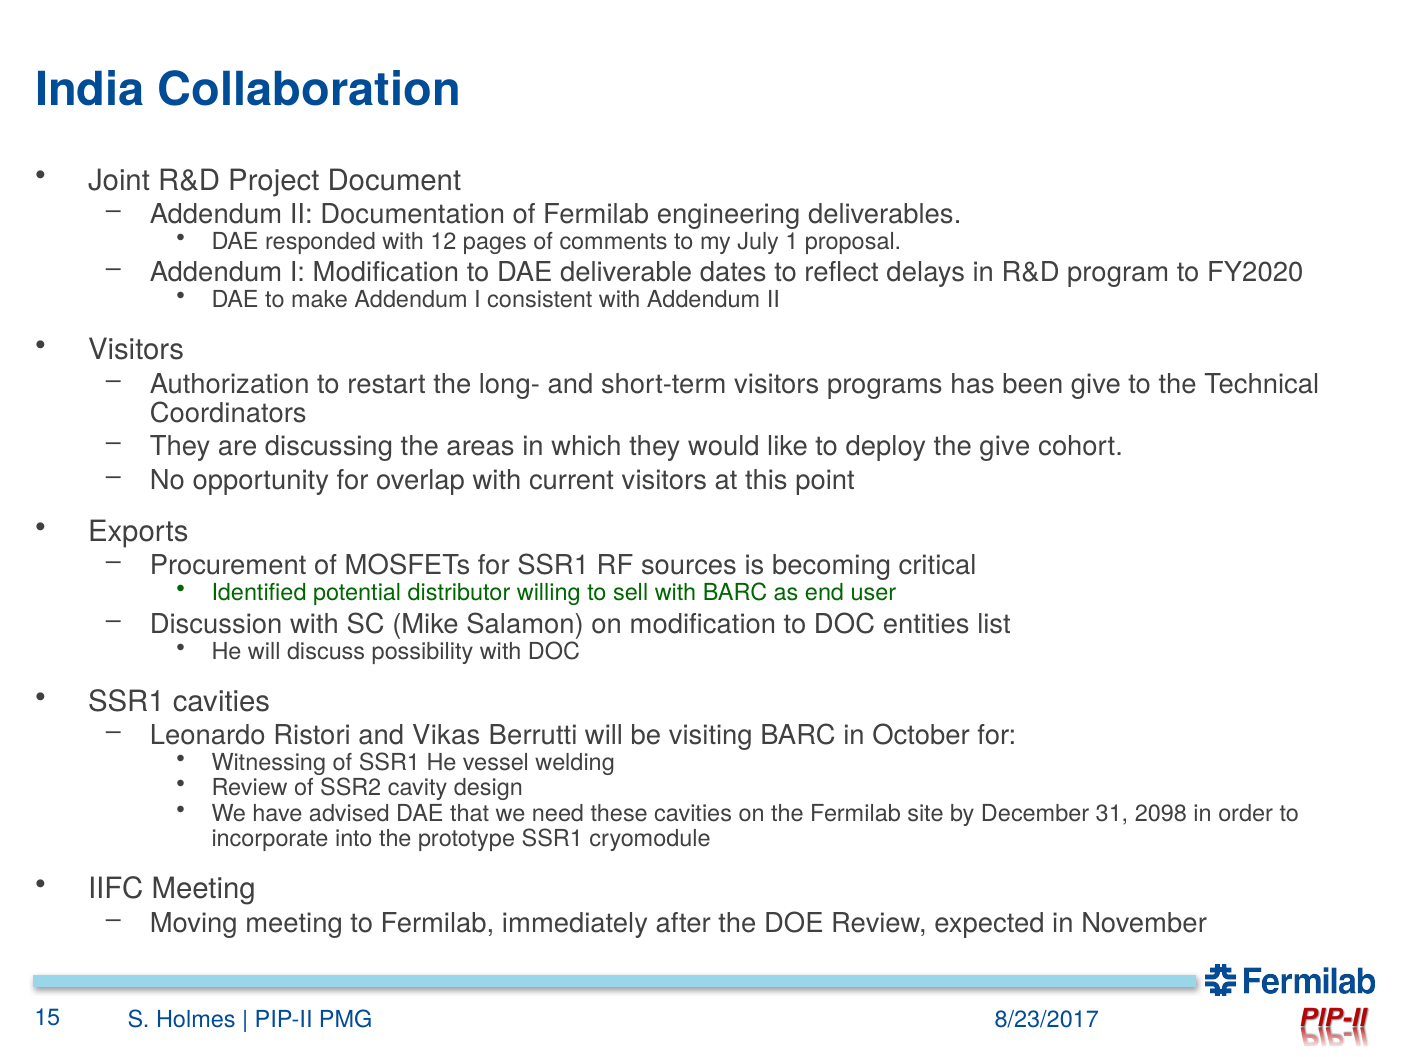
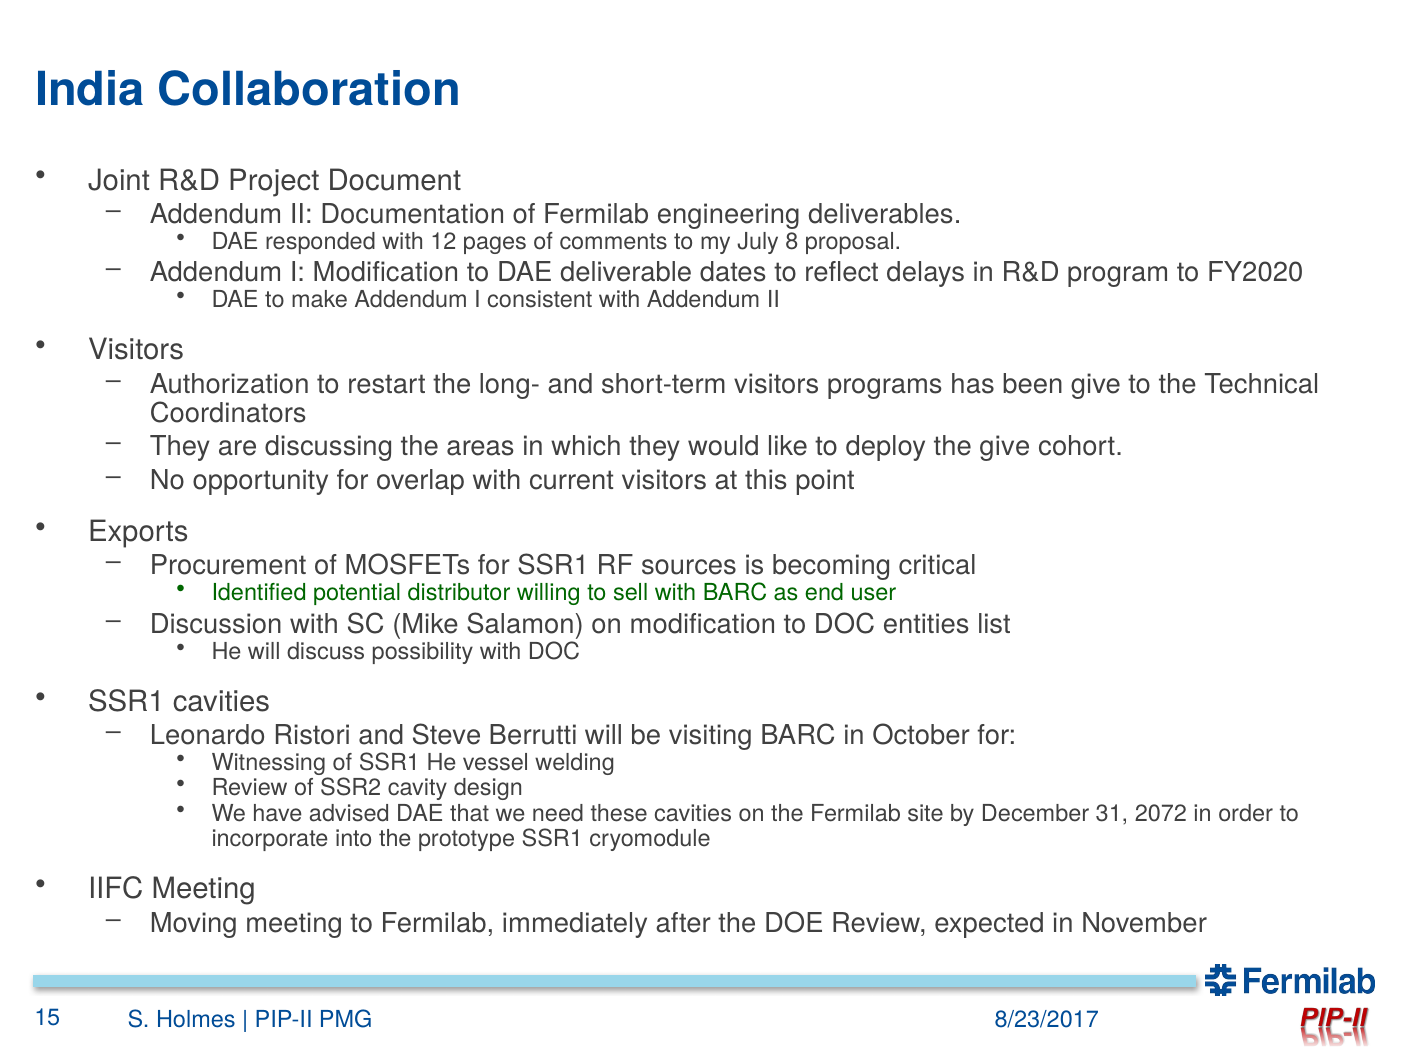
1: 1 -> 8
Vikas: Vikas -> Steve
2098: 2098 -> 2072
